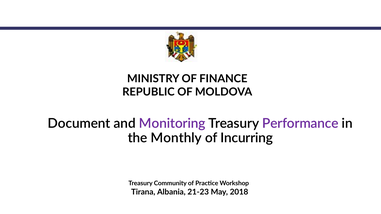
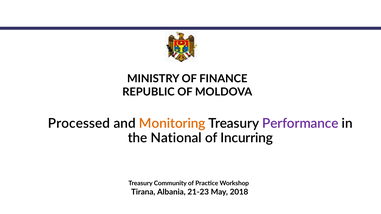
Document: Document -> Processed
Monitoring colour: purple -> orange
Monthly: Monthly -> National
